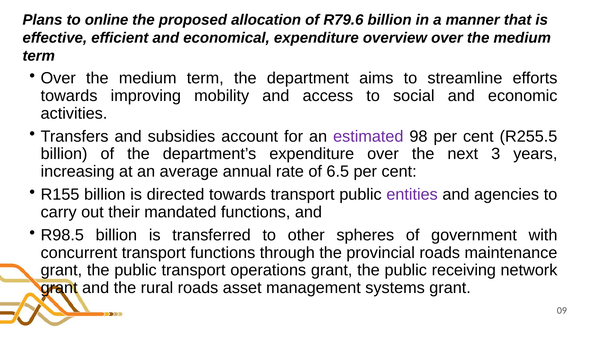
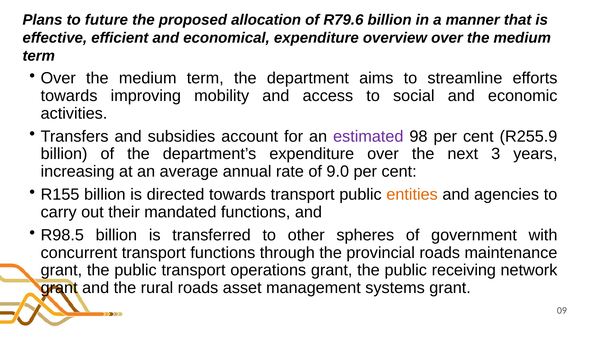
online: online -> future
R255.5: R255.5 -> R255.9
6.5: 6.5 -> 9.0
entities colour: purple -> orange
